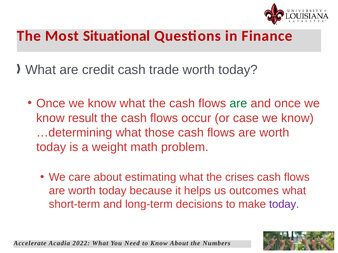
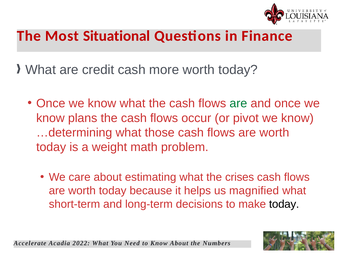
trade: trade -> more
result: result -> plans
case: case -> pivot
outcomes: outcomes -> magnified
today at (284, 205) colour: purple -> black
